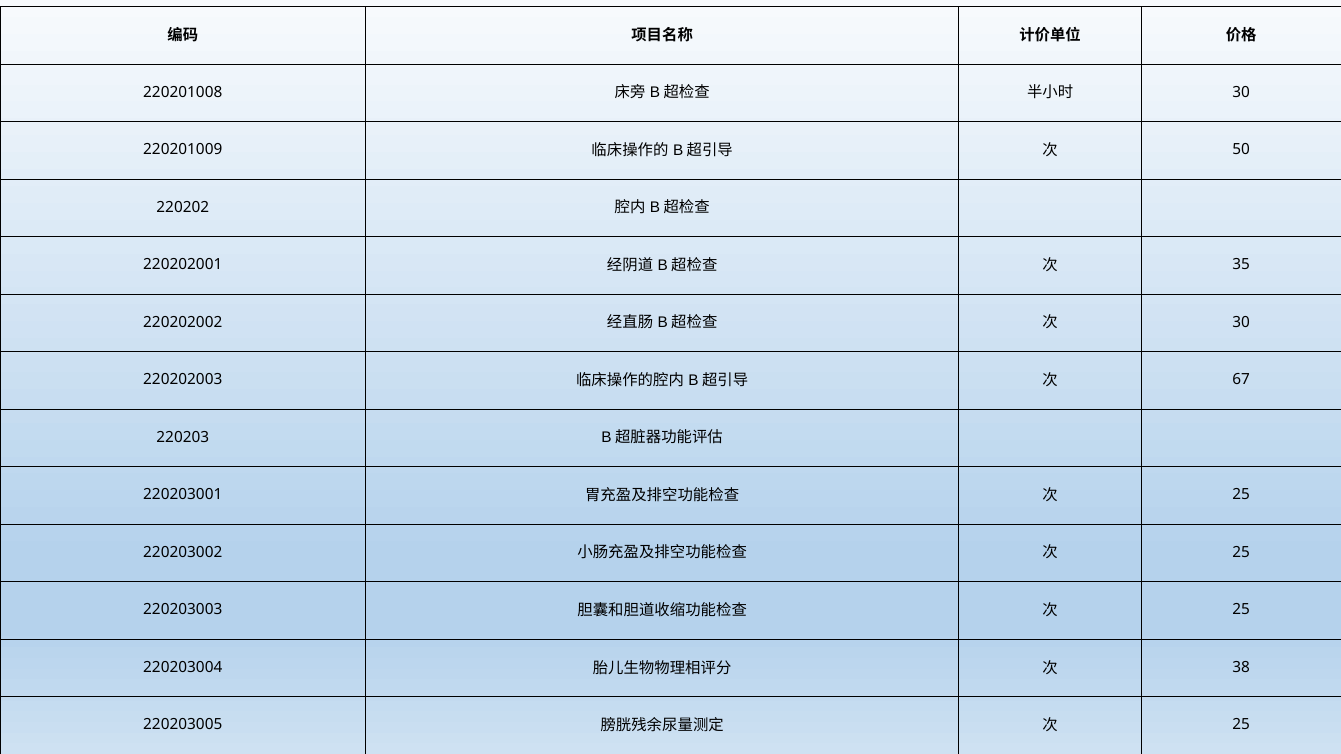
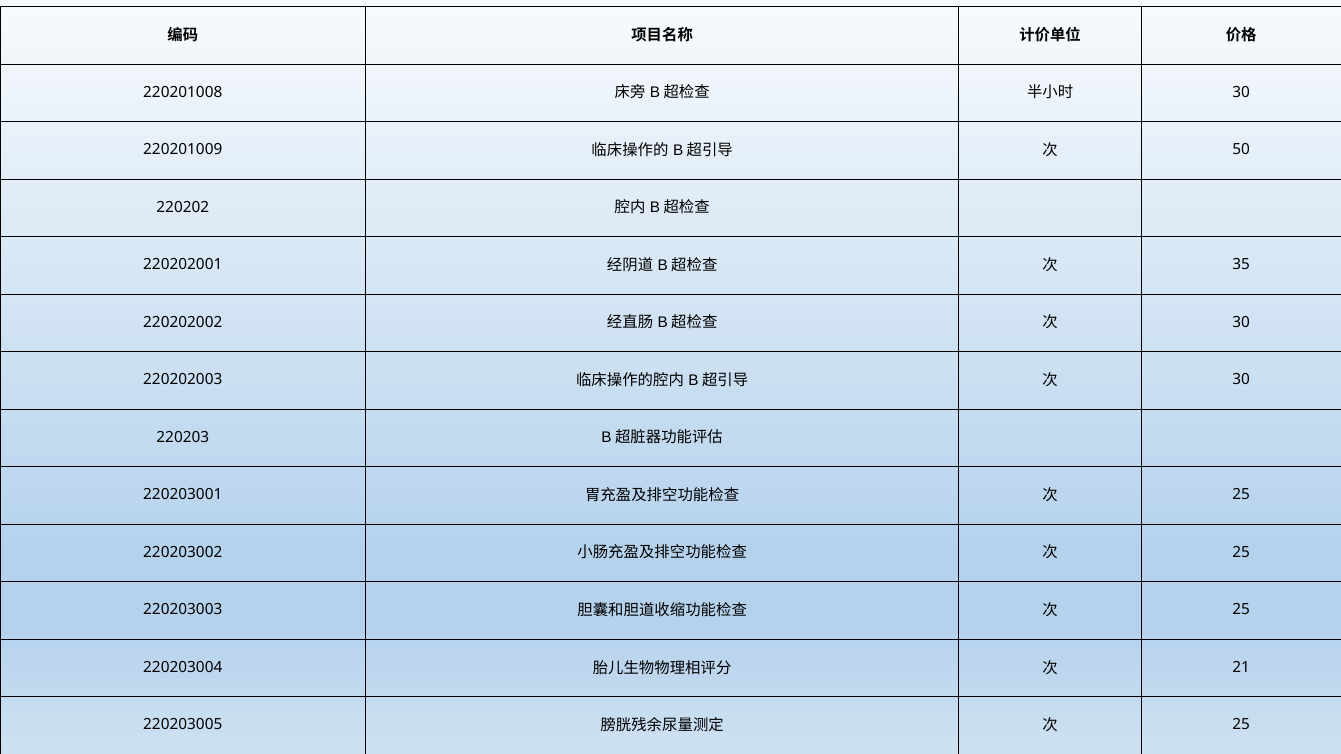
67 at (1241, 380): 67 -> 30
38: 38 -> 21
